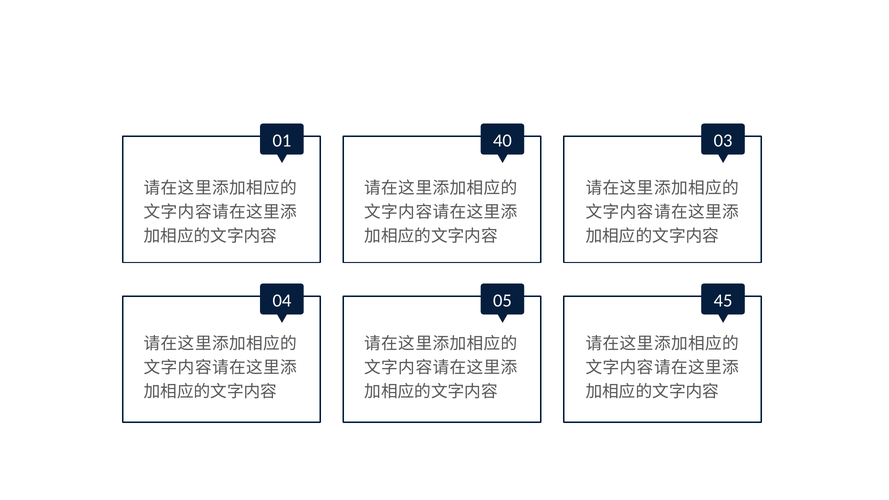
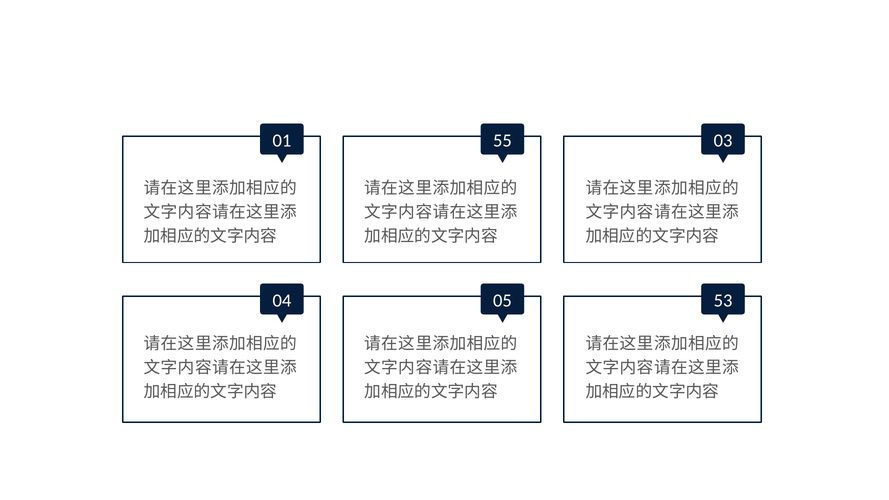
40: 40 -> 55
45: 45 -> 53
